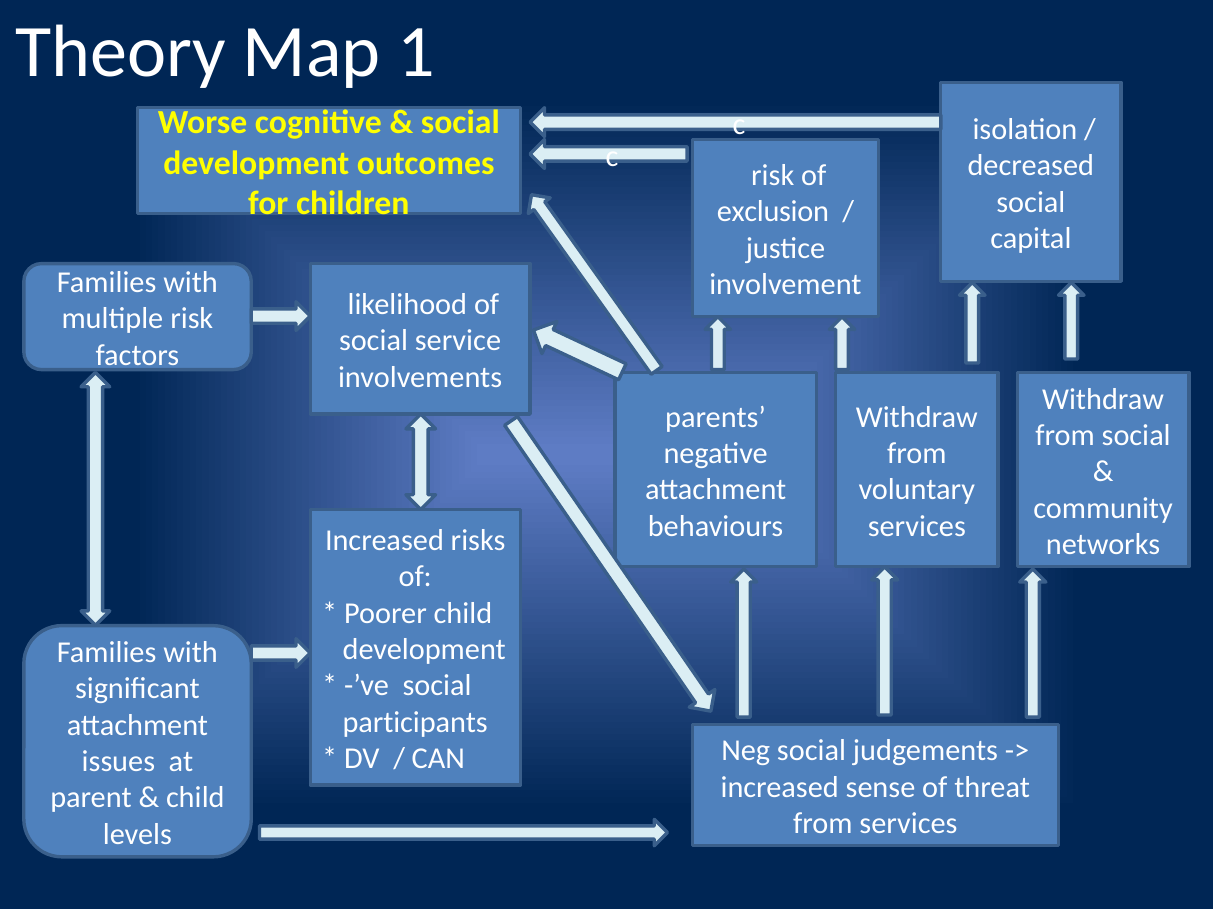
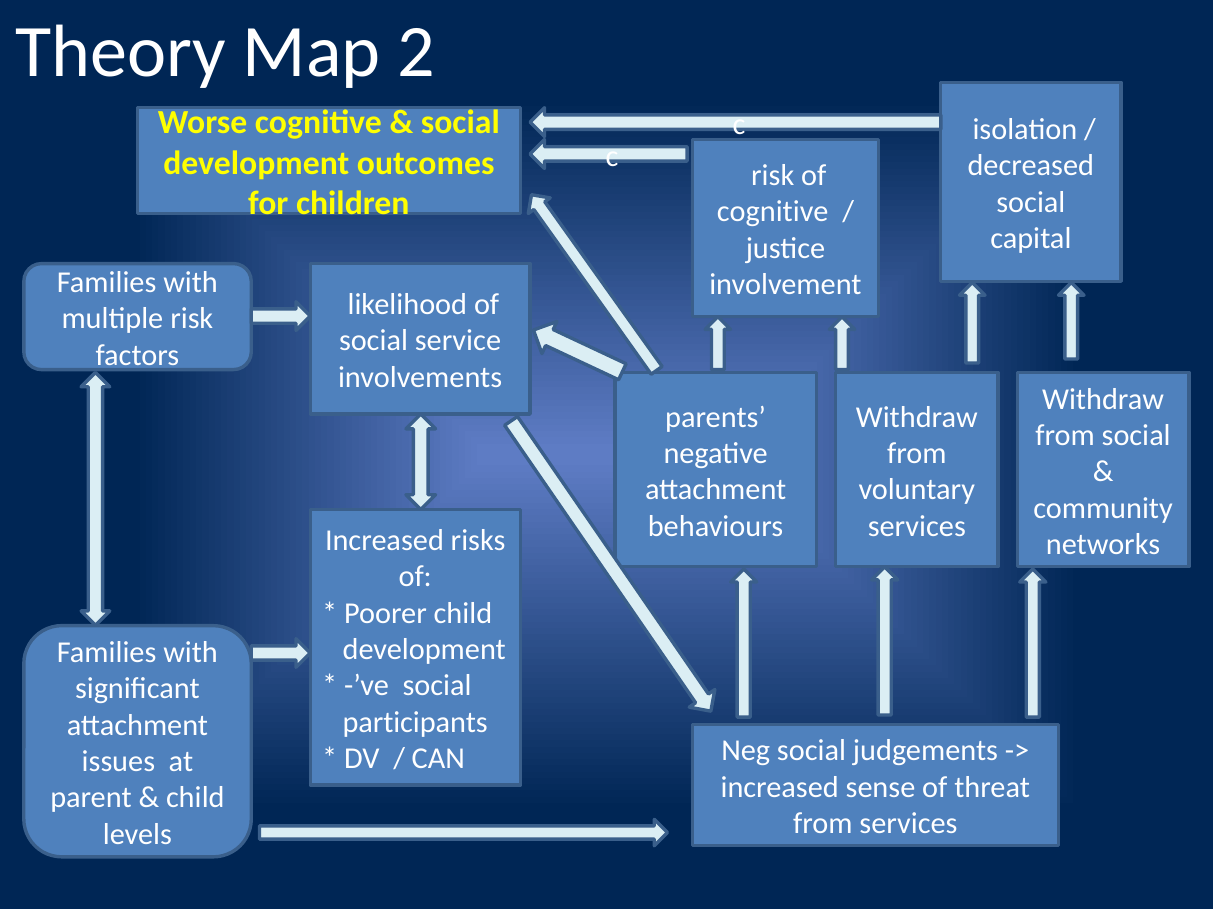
1: 1 -> 2
exclusion at (773, 212): exclusion -> cognitive
